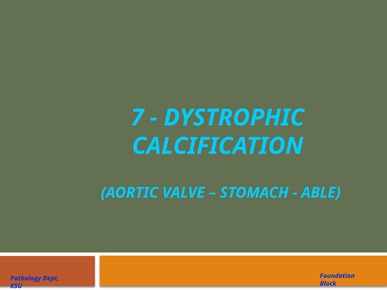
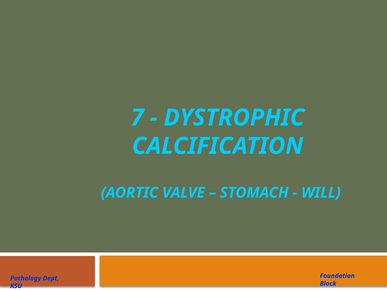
ABLE: ABLE -> WILL
